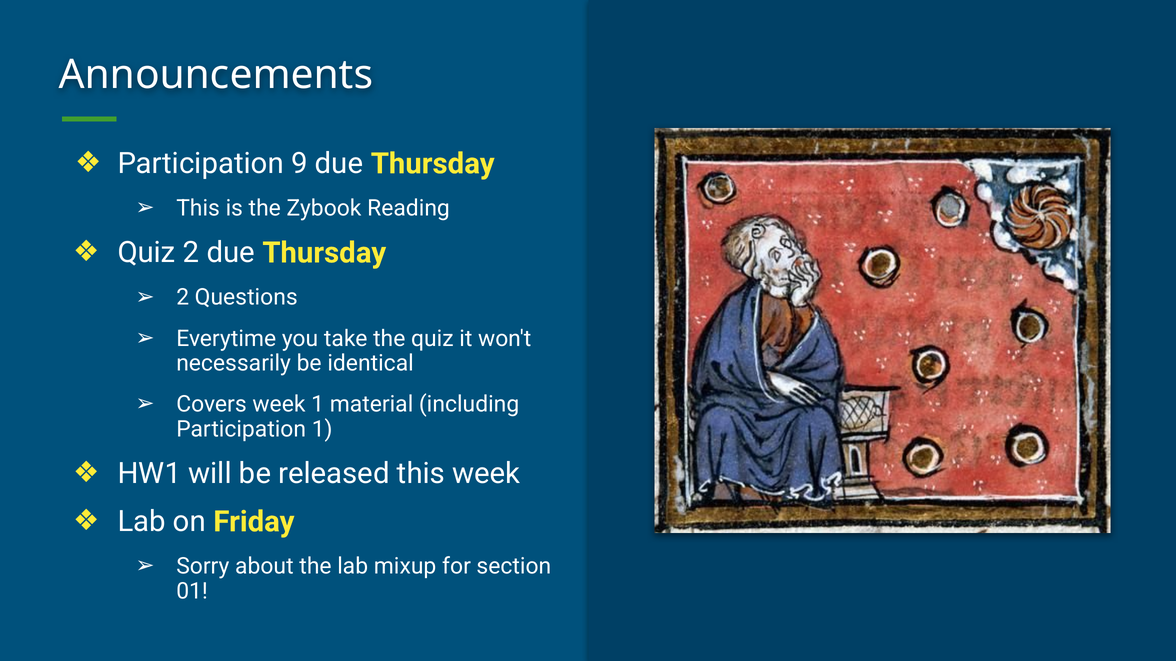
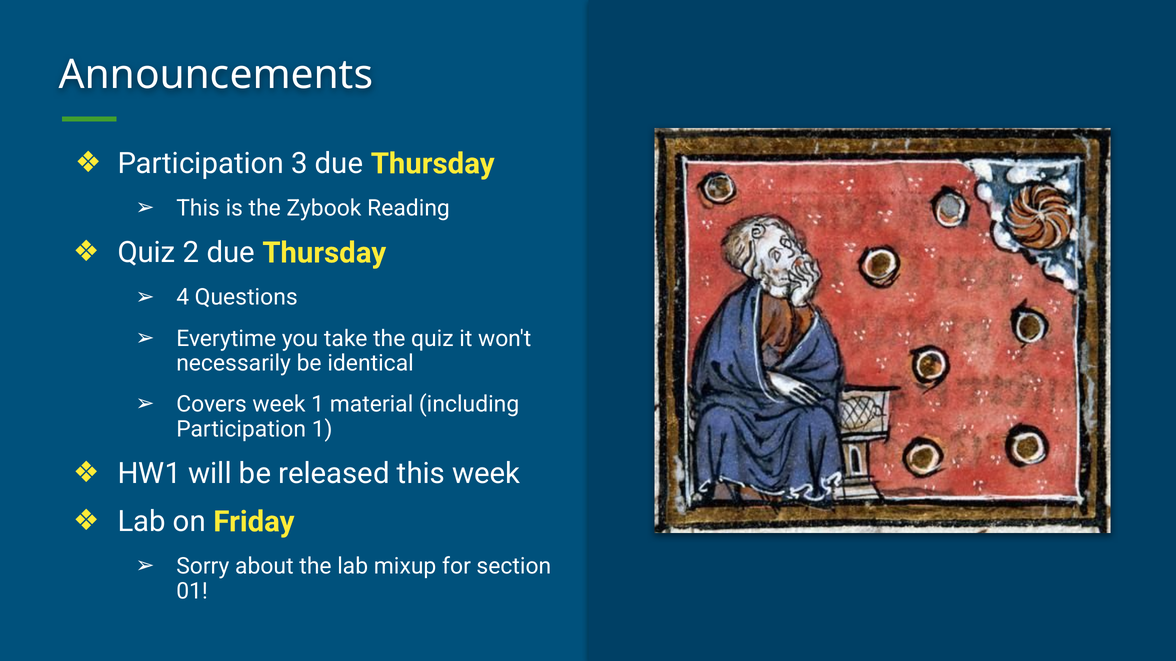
9: 9 -> 3
2 at (183, 298): 2 -> 4
